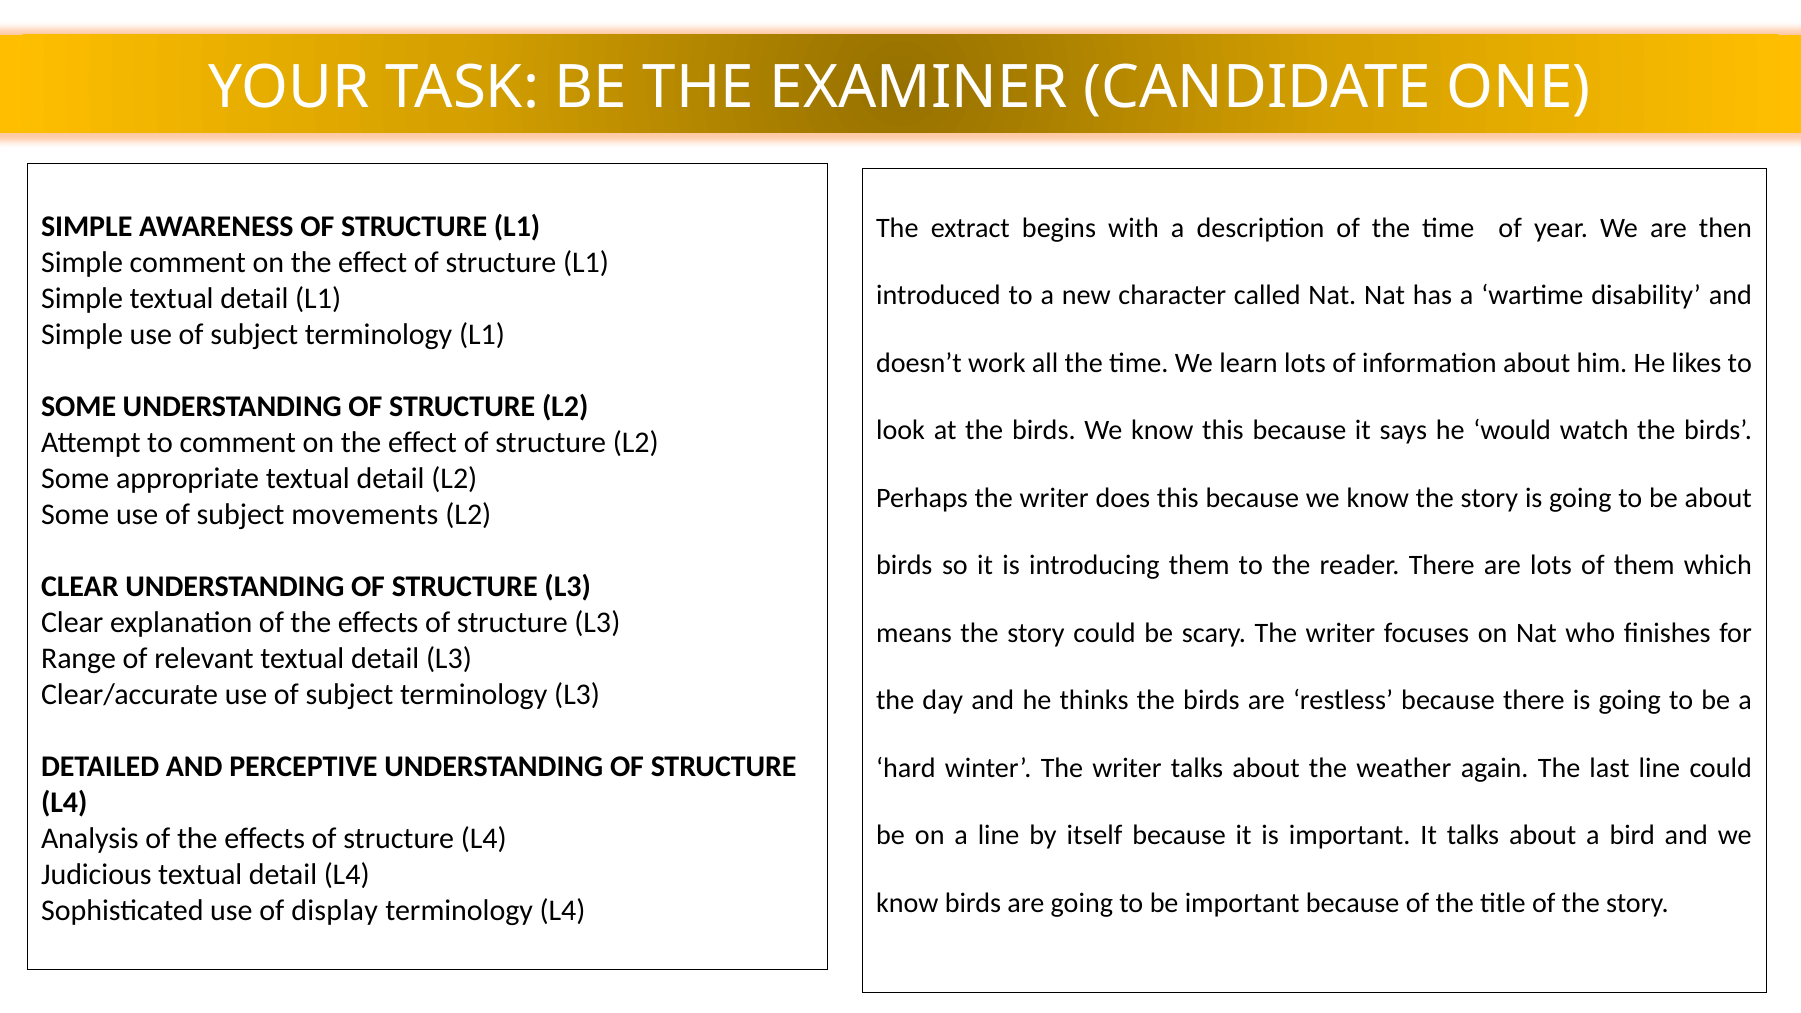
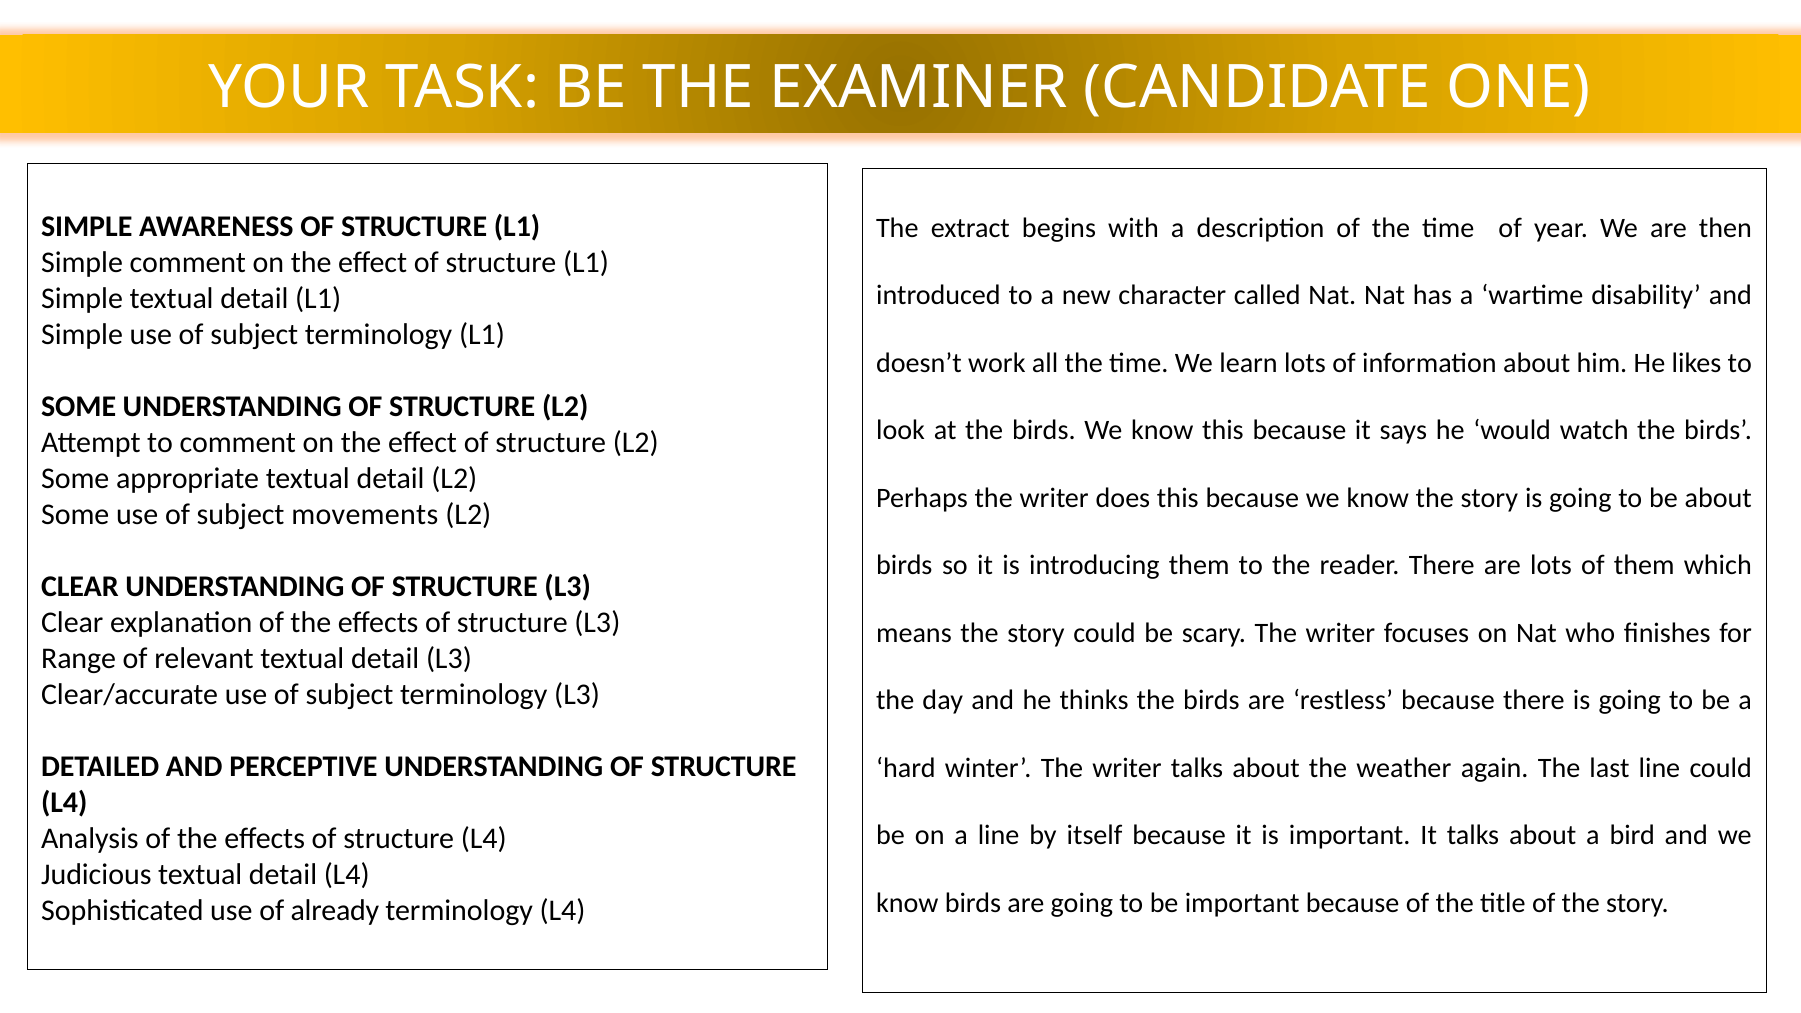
display: display -> already
